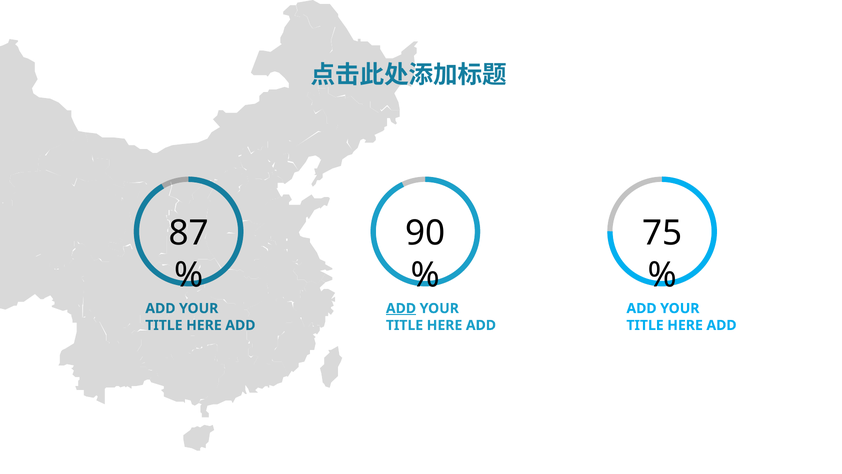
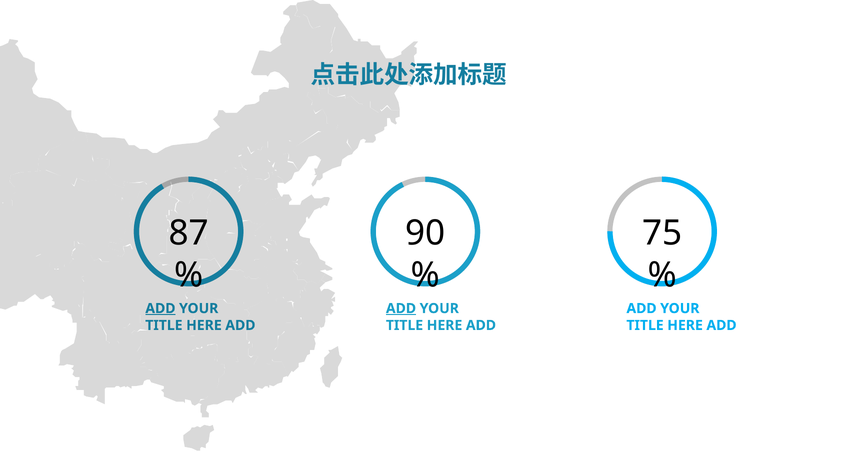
ADD at (160, 308) underline: none -> present
